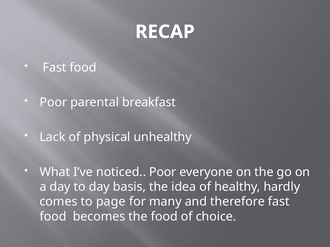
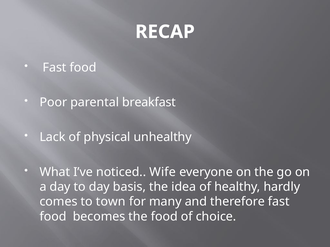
noticed Poor: Poor -> Wife
page: page -> town
